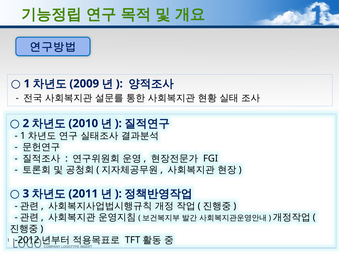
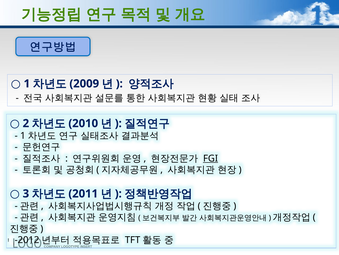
FGI underline: none -> present
